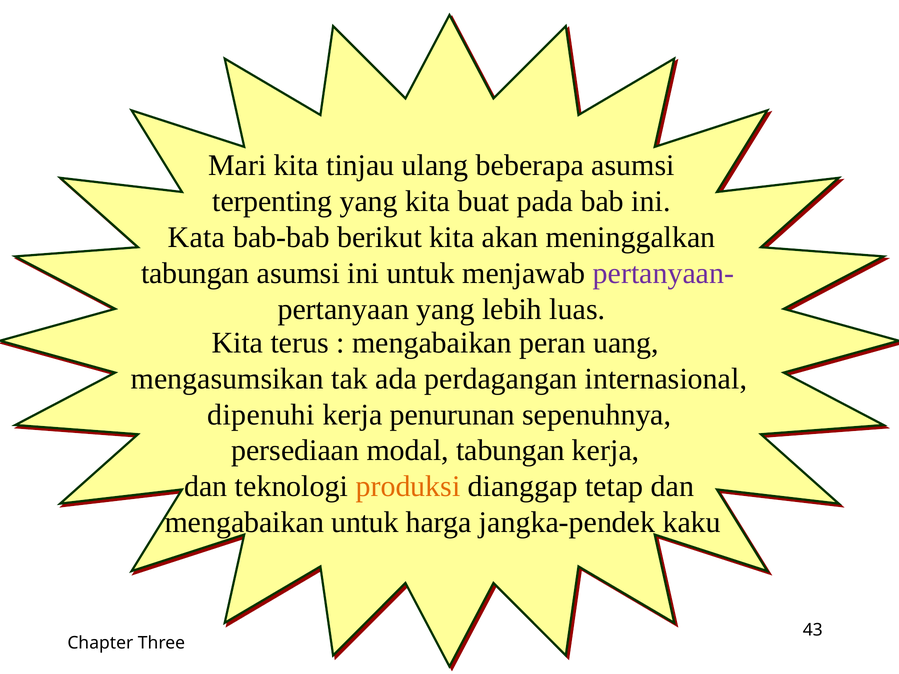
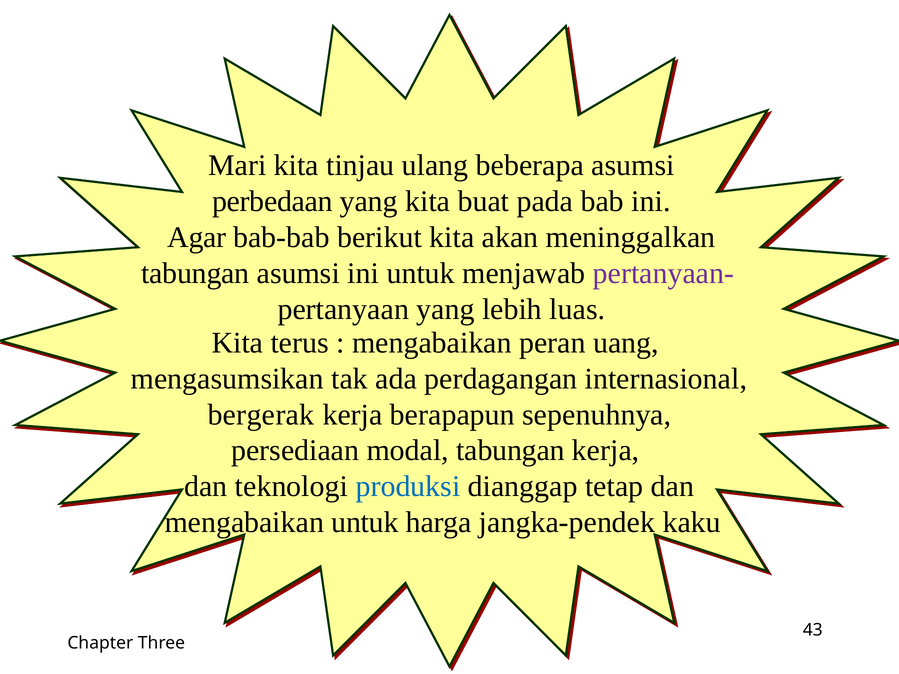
terpenting: terpenting -> perbedaan
Kata: Kata -> Agar
dipenuhi: dipenuhi -> bergerak
penurunan: penurunan -> berapapun
produksi colour: orange -> blue
